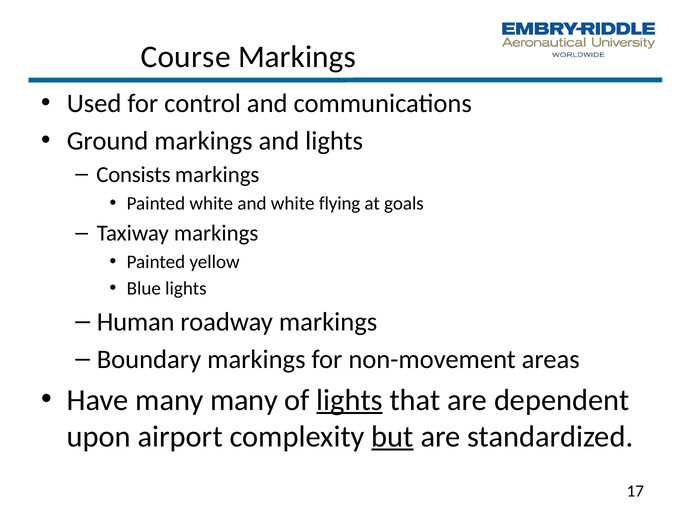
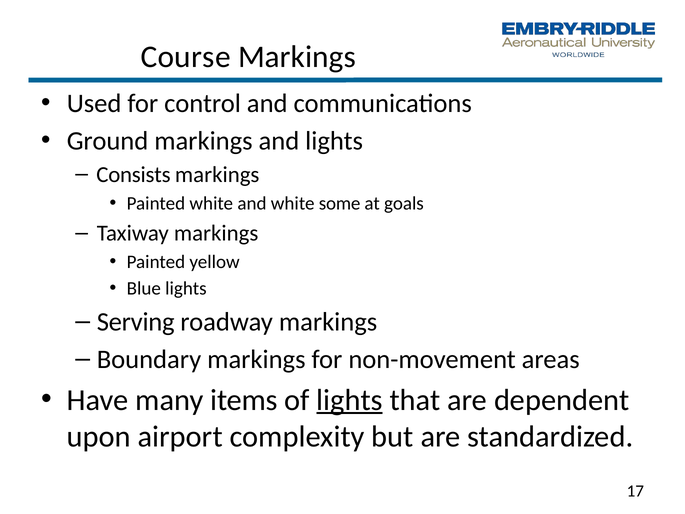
flying: flying -> some
Human: Human -> Serving
many many: many -> items
but underline: present -> none
